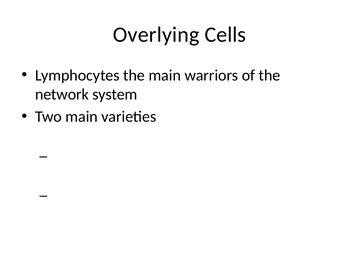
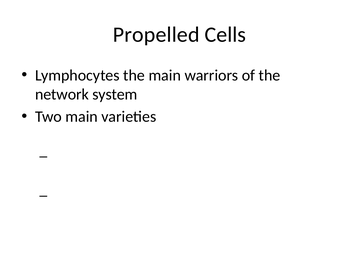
Overlying: Overlying -> Propelled
